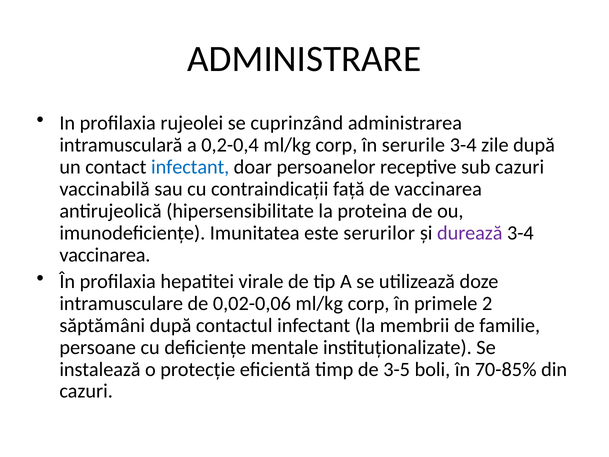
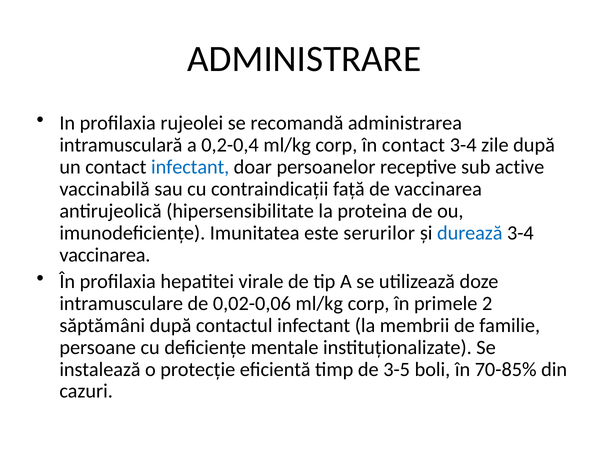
cuprinzând: cuprinzând -> recomandă
în serurile: serurile -> contact
sub cazuri: cazuri -> active
durează colour: purple -> blue
